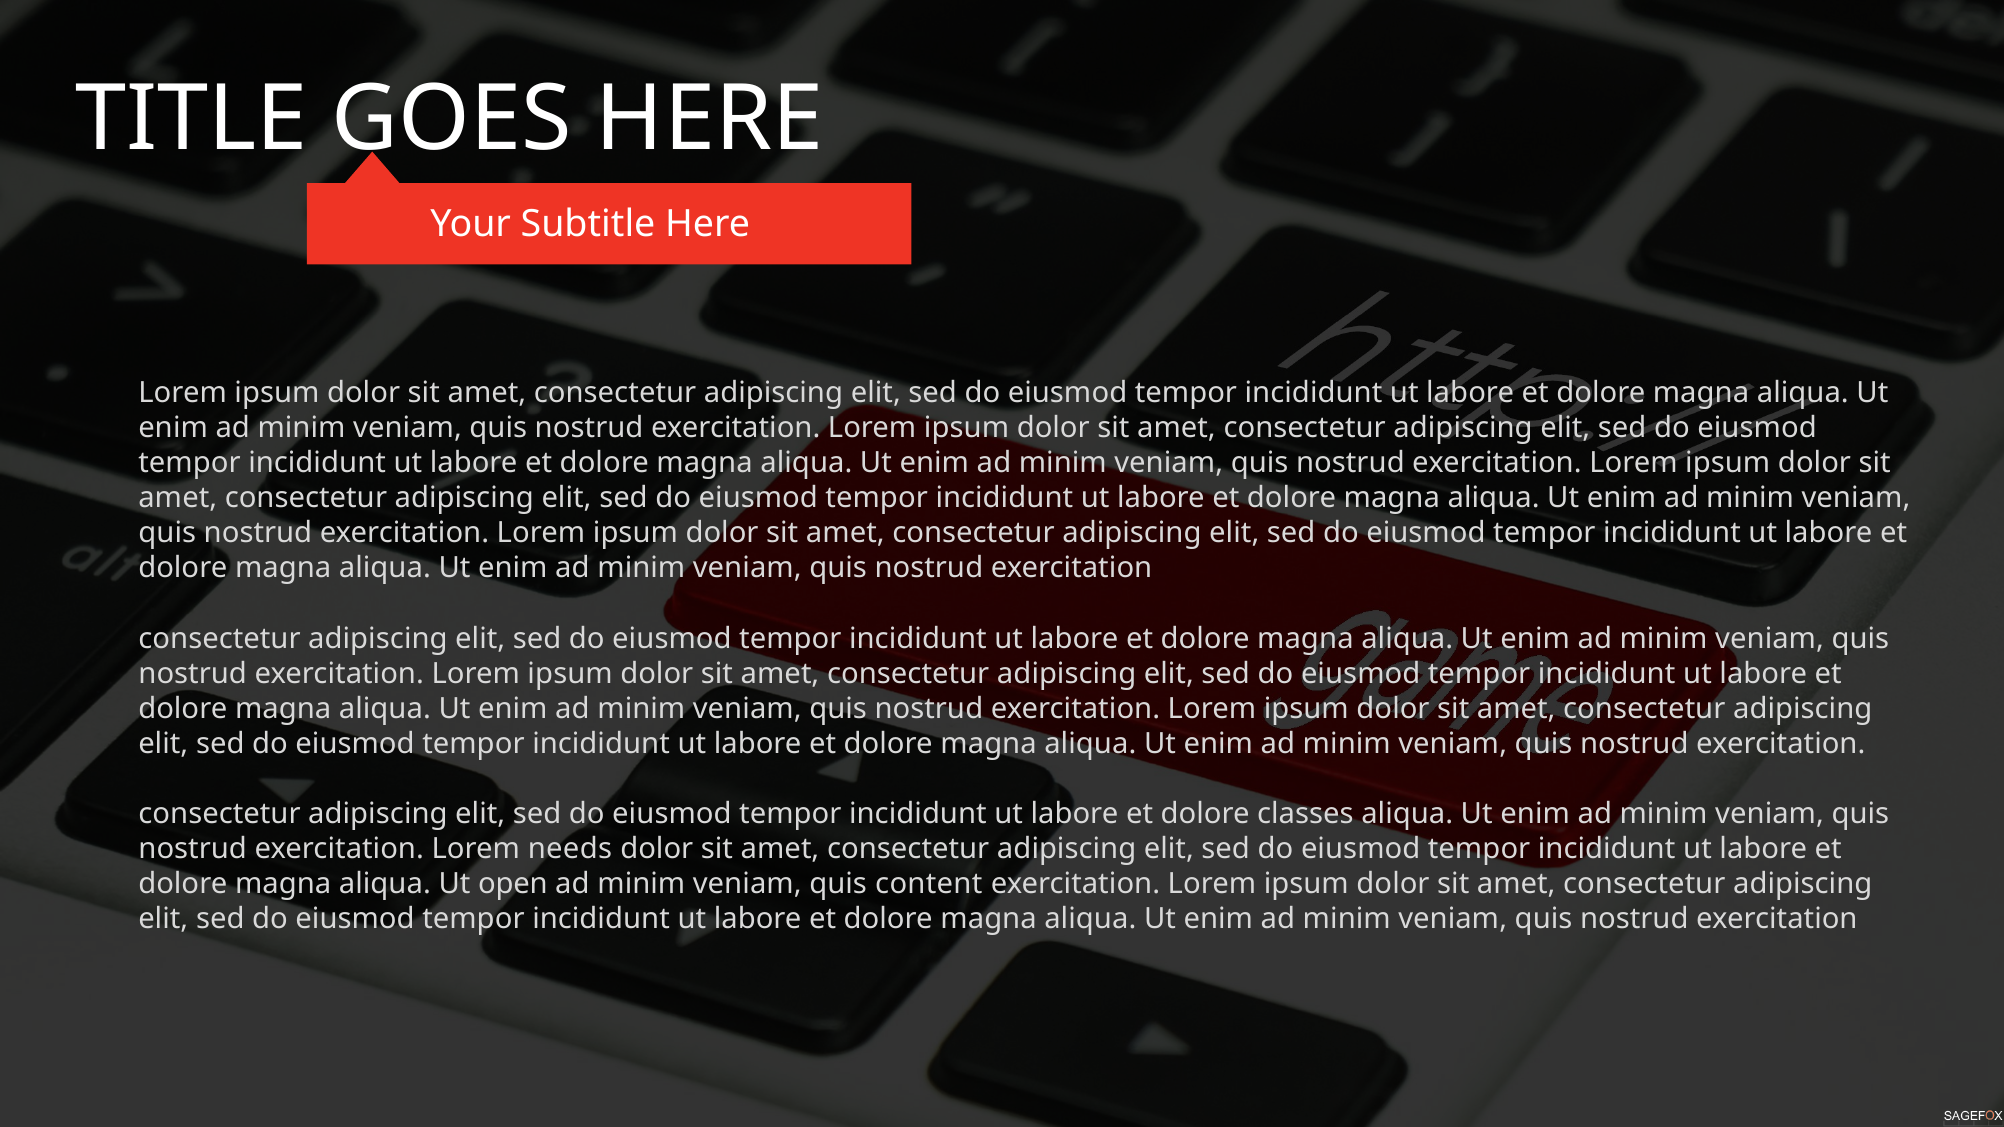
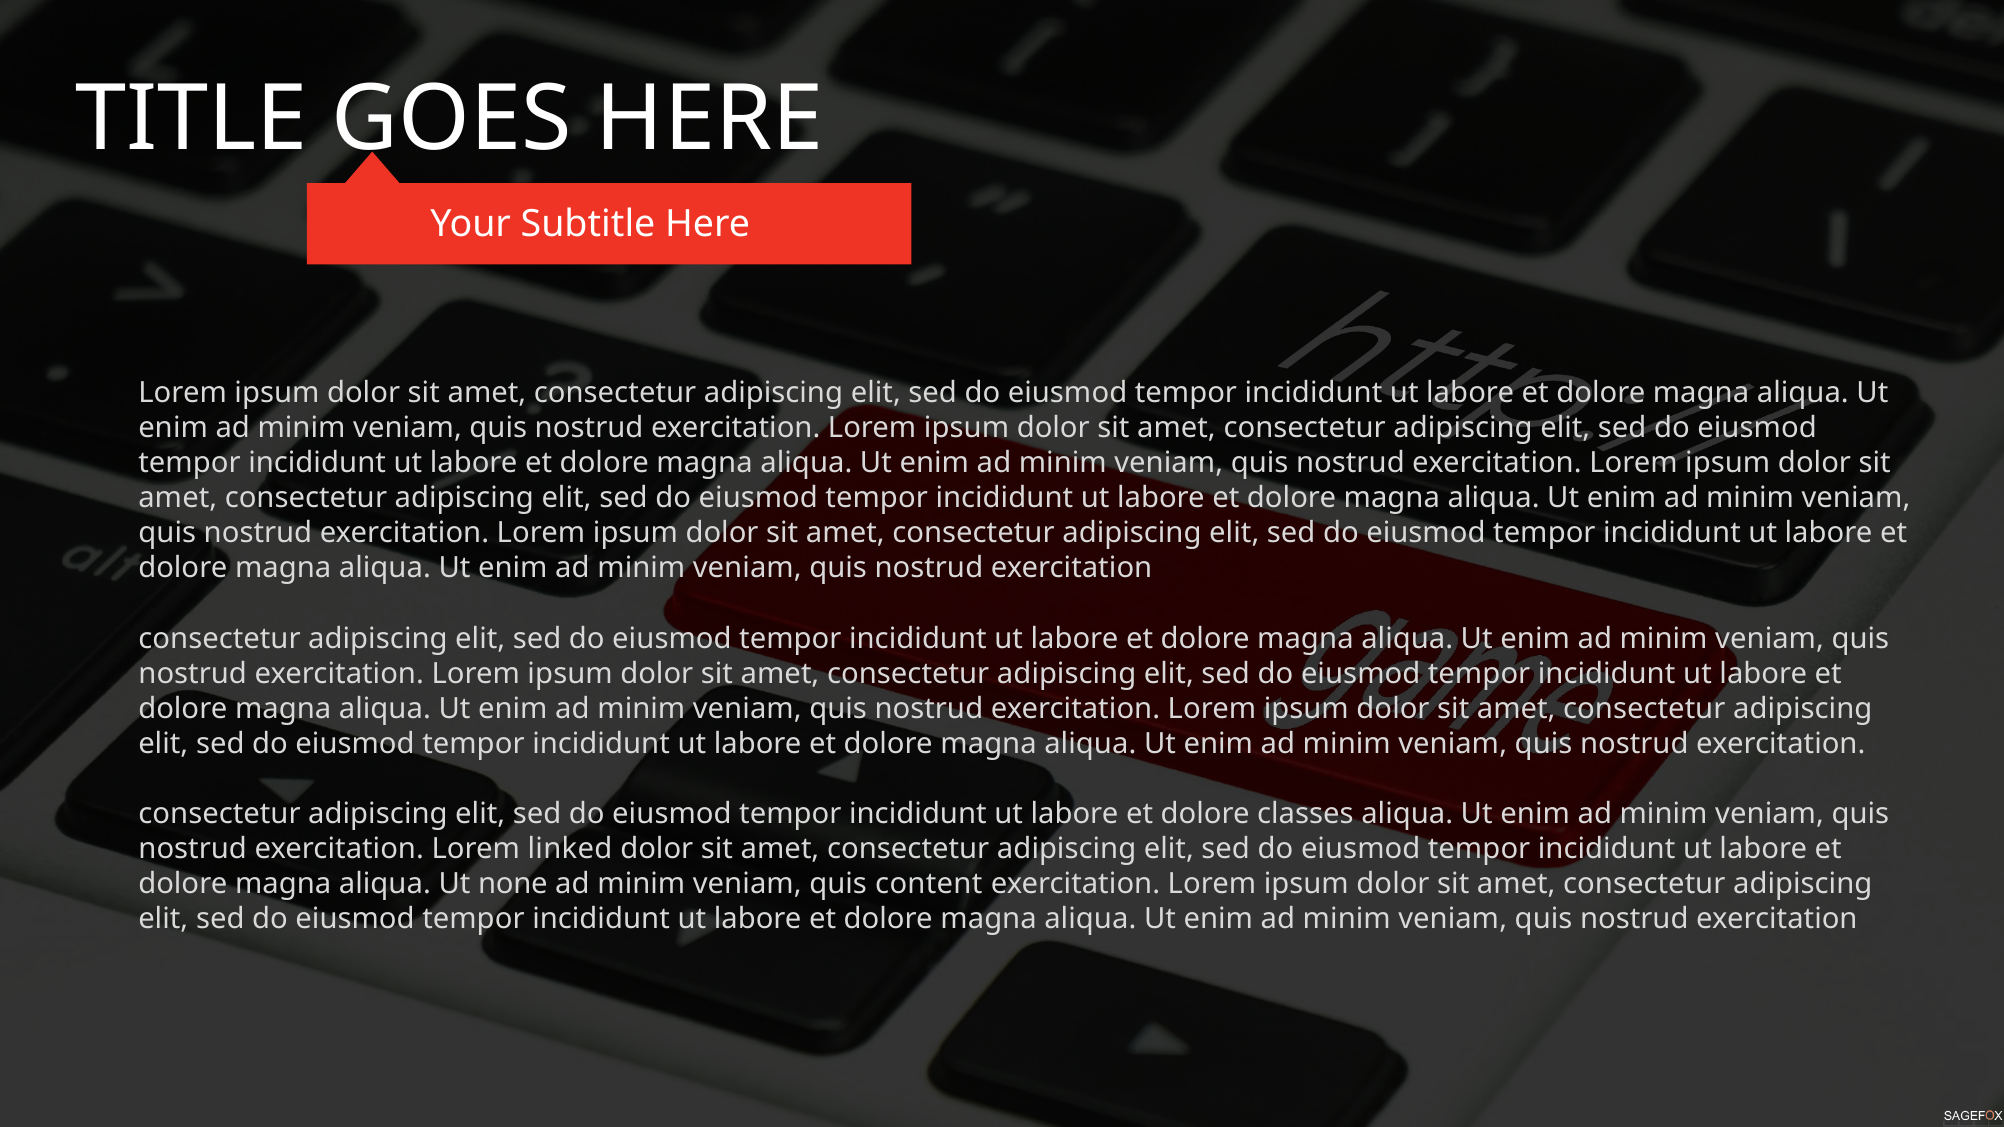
needs: needs -> linked
open: open -> none
